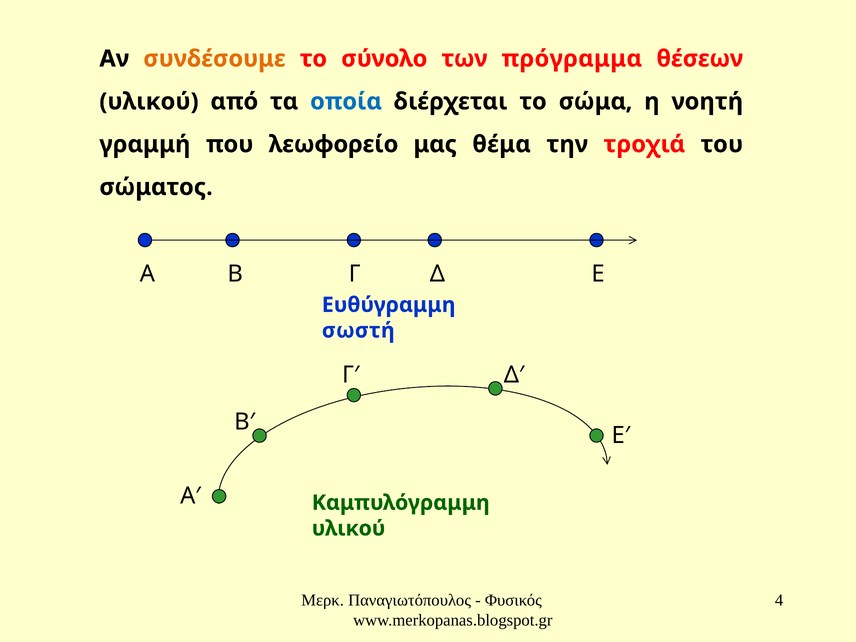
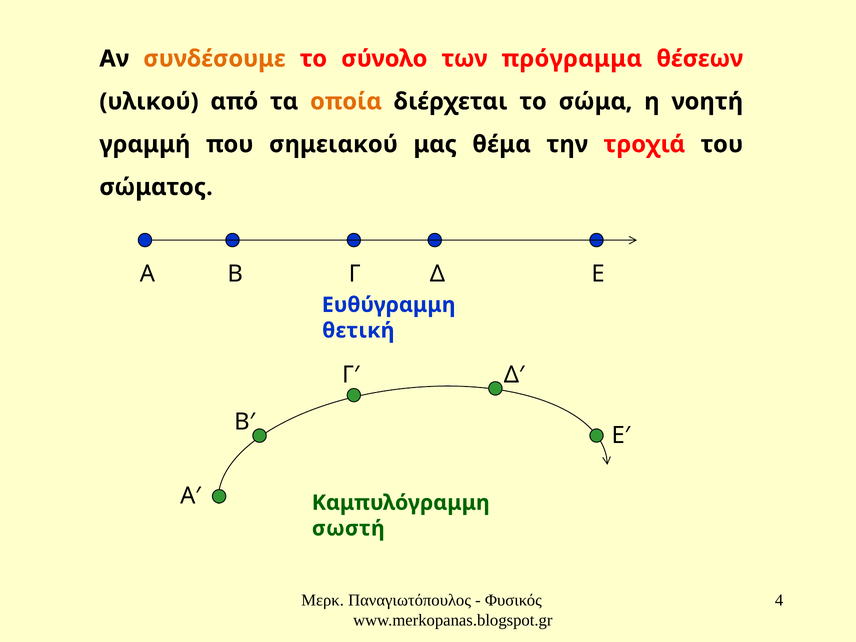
οποία colour: blue -> orange
λεωφορείο: λεωφορείο -> σημειακού
σωστή: σωστή -> θετική
υλικού at (349, 528): υλικού -> σωστή
